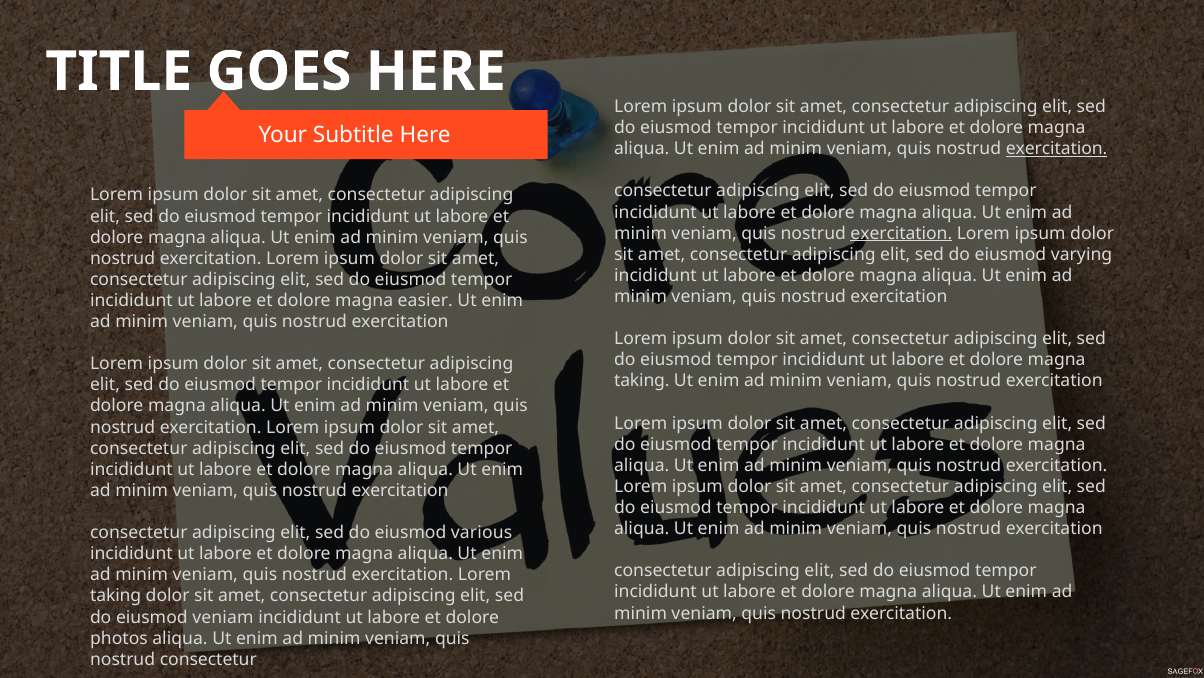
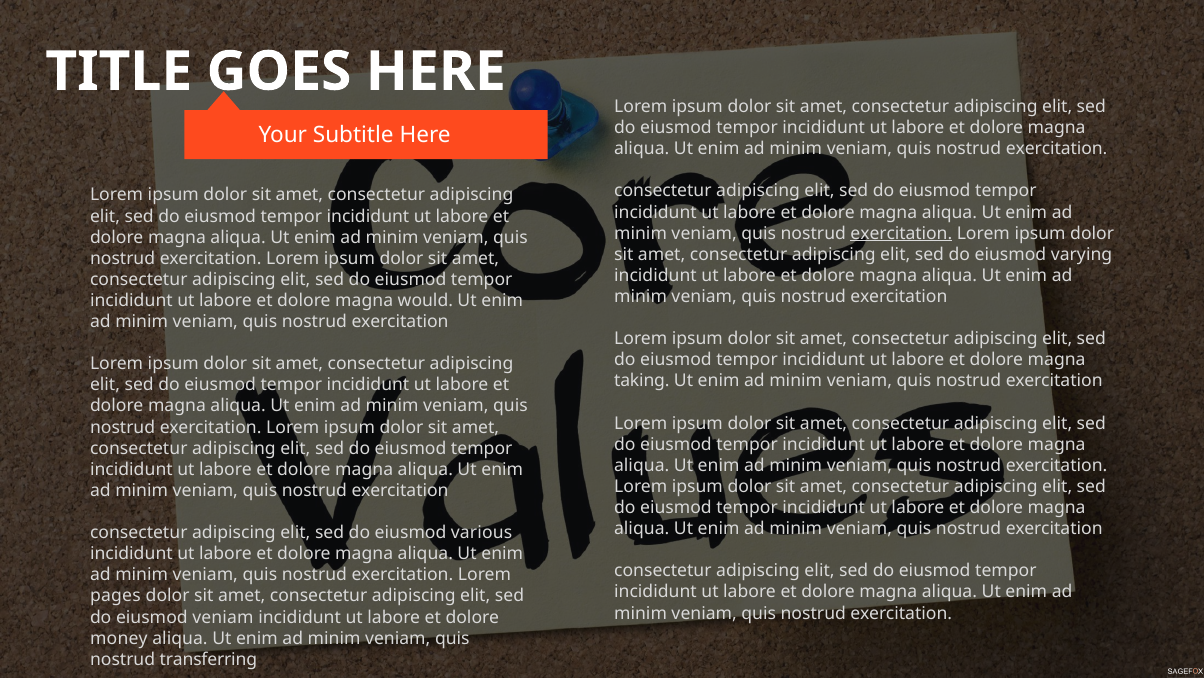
exercitation at (1057, 149) underline: present -> none
easier: easier -> would
taking at (116, 595): taking -> pages
photos: photos -> money
nostrud consectetur: consectetur -> transferring
